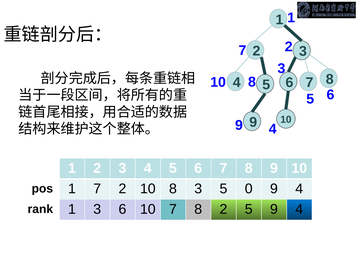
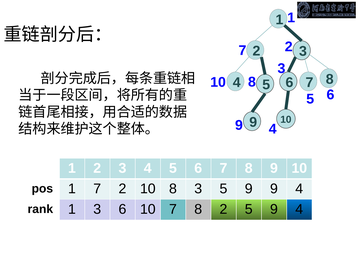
3 5 0: 0 -> 9
